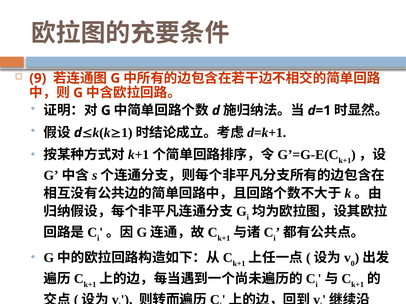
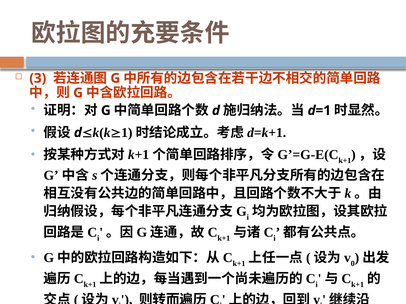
9: 9 -> 3
